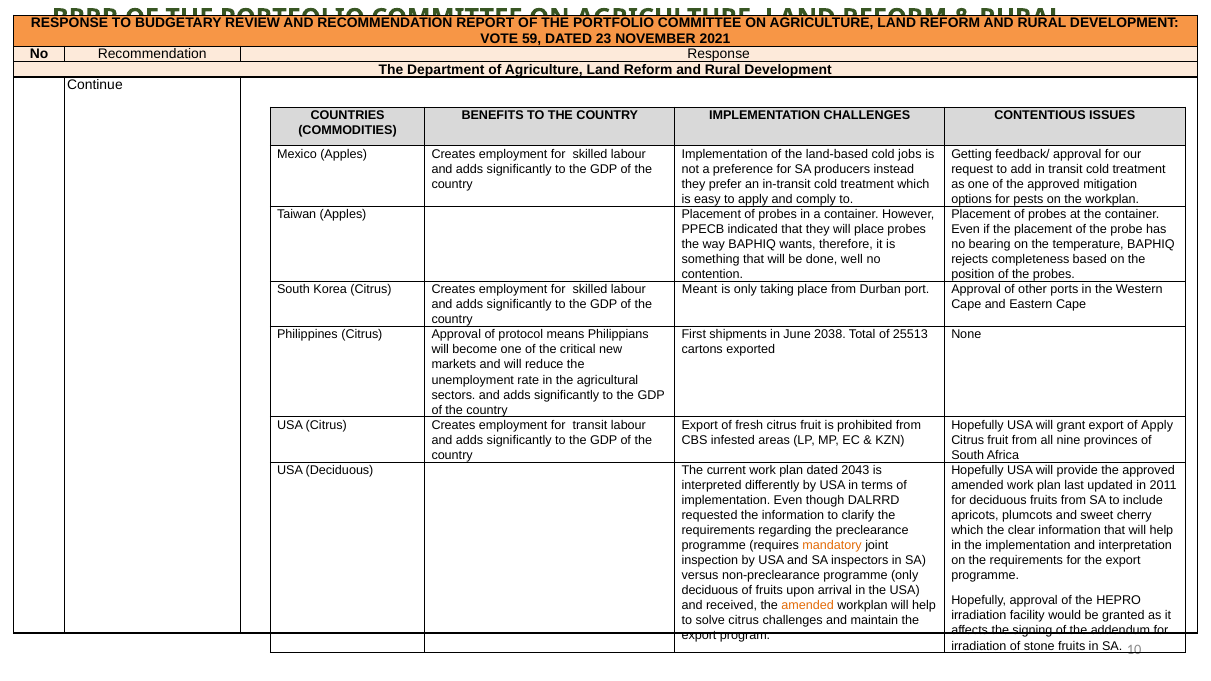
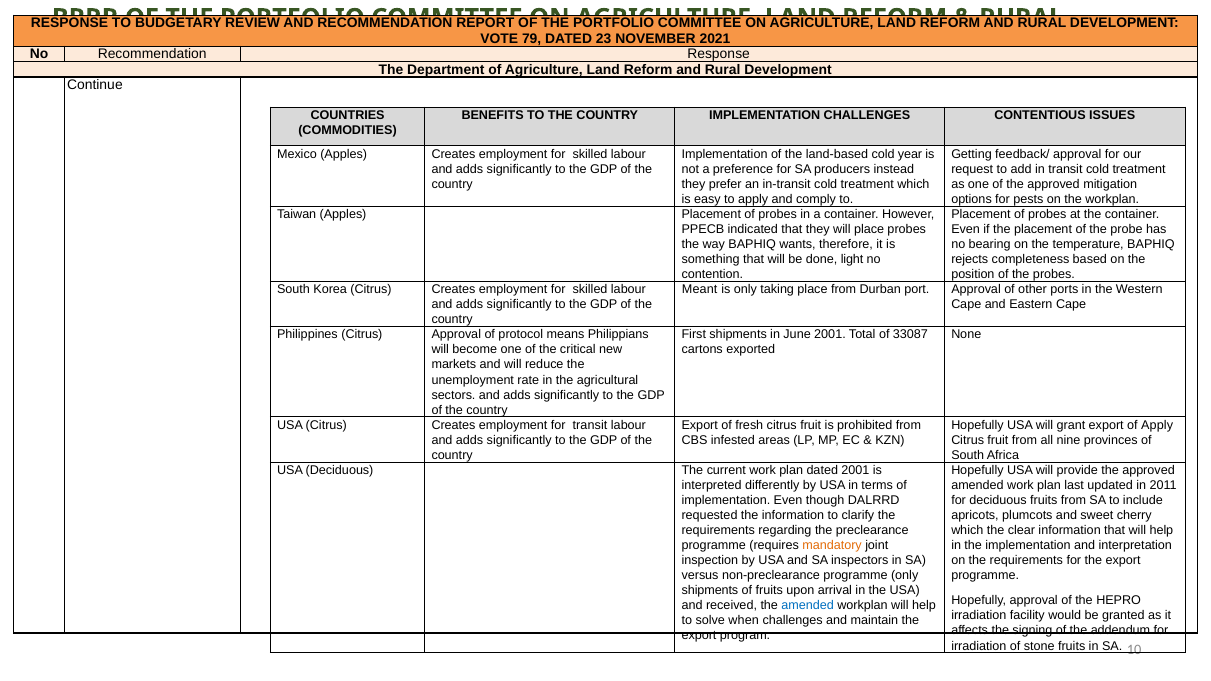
59: 59 -> 79
jobs: jobs -> year
well: well -> light
June 2038: 2038 -> 2001
25513: 25513 -> 33087
dated 2043: 2043 -> 2001
deciduous at (710, 591): deciduous -> shipments
amended at (808, 606) colour: orange -> blue
solve citrus: citrus -> when
